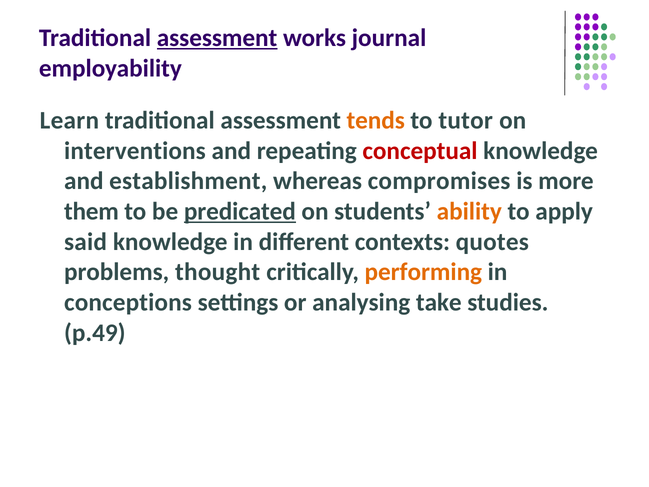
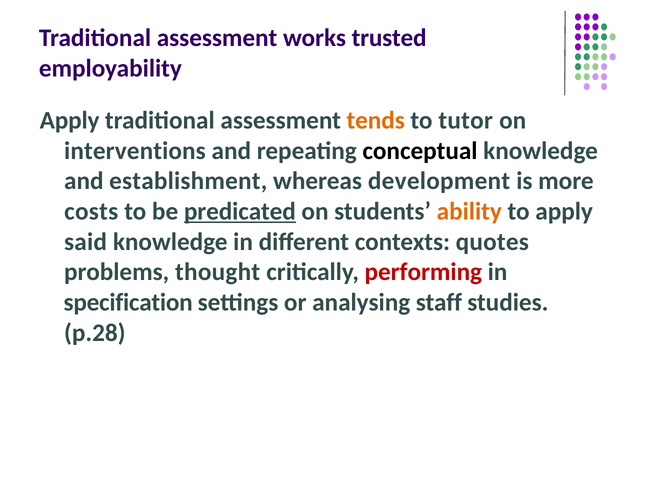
assessment at (217, 38) underline: present -> none
journal: journal -> trusted
Learn at (69, 120): Learn -> Apply
conceptual colour: red -> black
compromises: compromises -> development
them: them -> costs
performing colour: orange -> red
conceptions: conceptions -> specification
take: take -> staff
p.49: p.49 -> p.28
